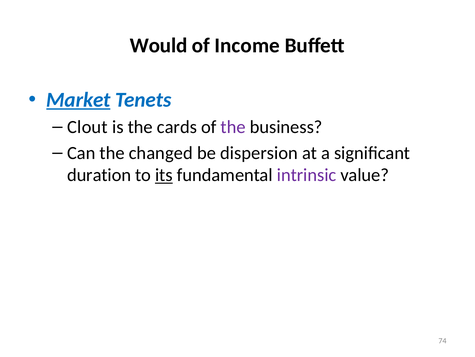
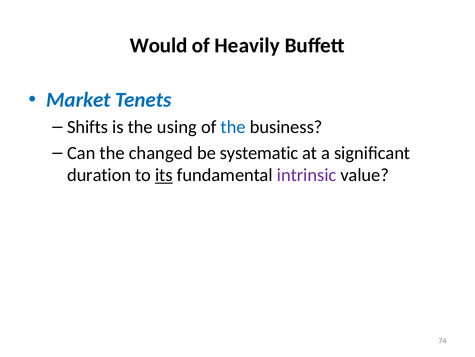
Income: Income -> Heavily
Market underline: present -> none
Clout: Clout -> Shifts
cards: cards -> using
the at (233, 127) colour: purple -> blue
dispersion: dispersion -> systematic
